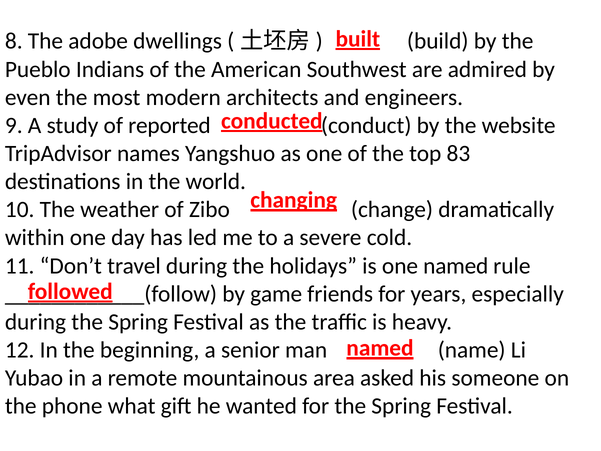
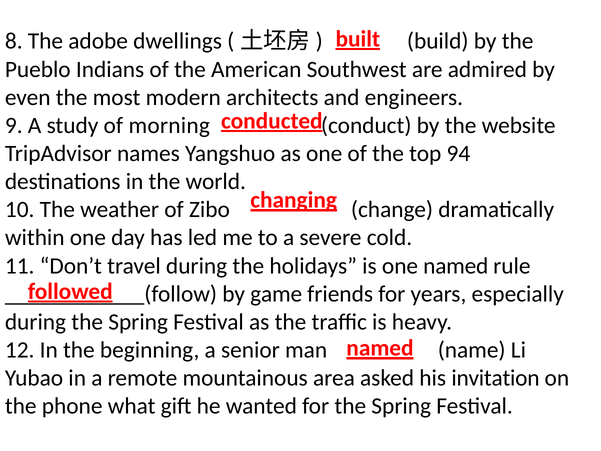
reported: reported -> morning
83: 83 -> 94
someone: someone -> invitation
